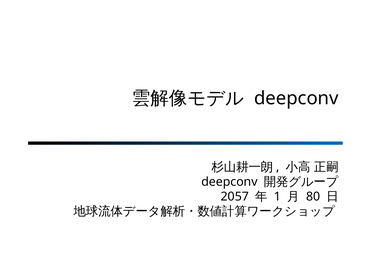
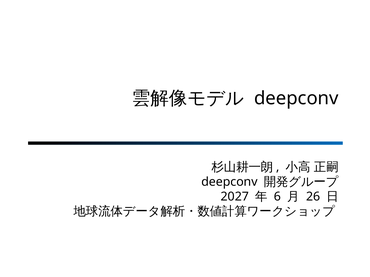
2057: 2057 -> 2027
1: 1 -> 6
80: 80 -> 26
